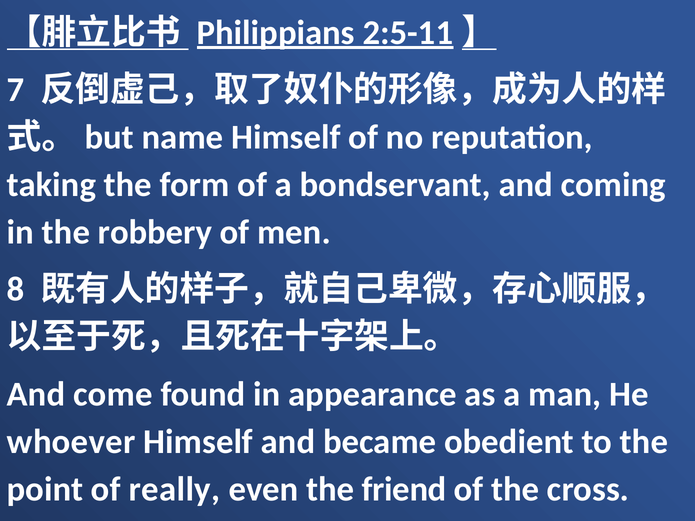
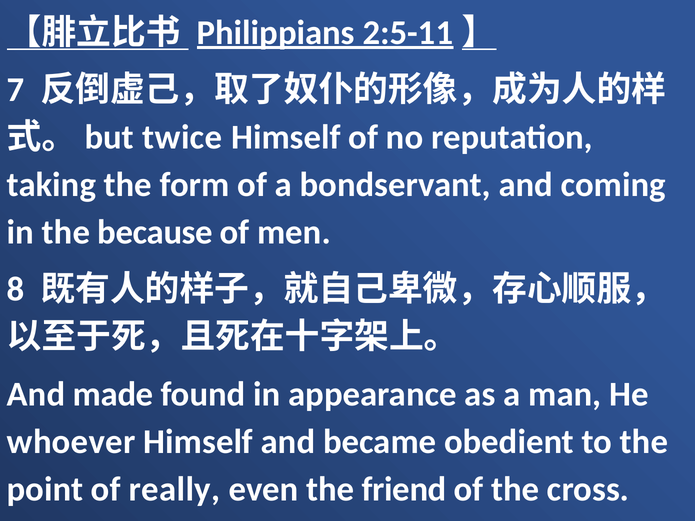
name: name -> twice
robbery: robbery -> because
come: come -> made
